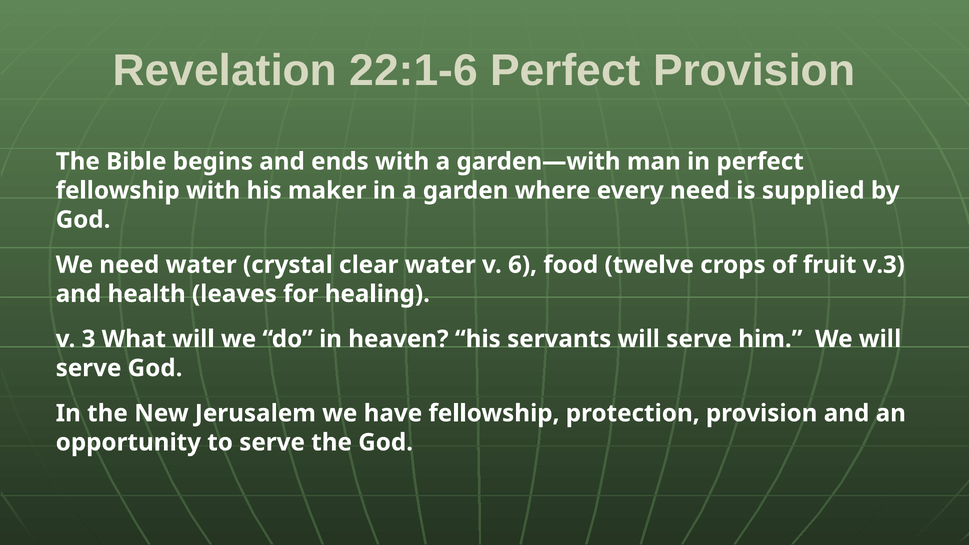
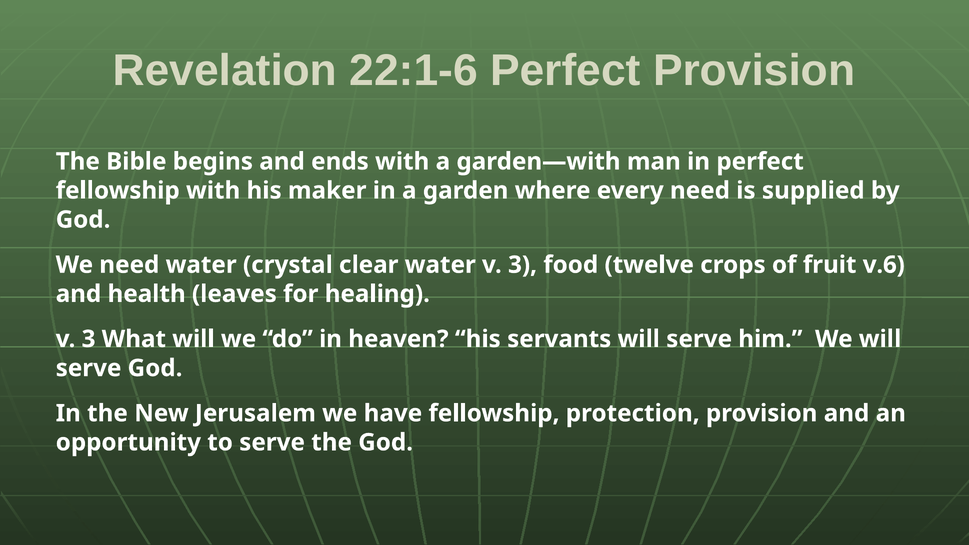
water v 6: 6 -> 3
v.3: v.3 -> v.6
